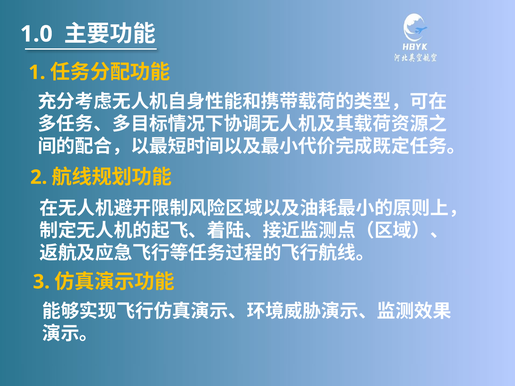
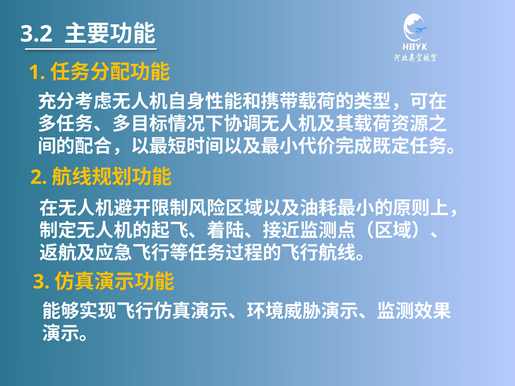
1.0: 1.0 -> 3.2
